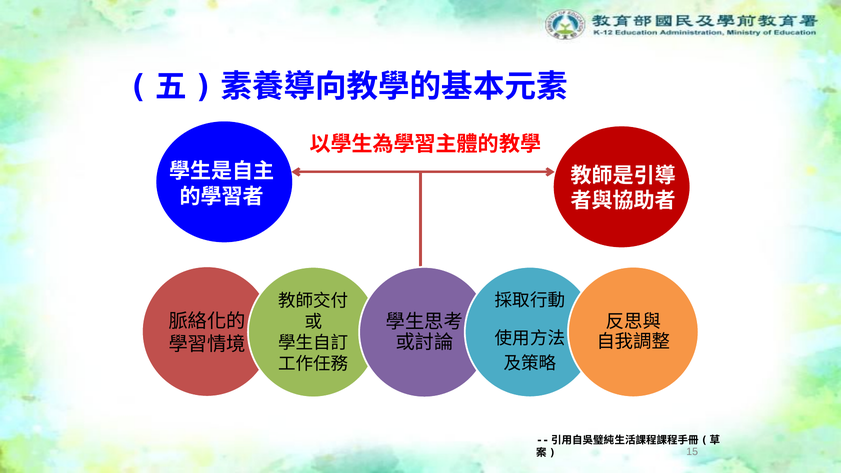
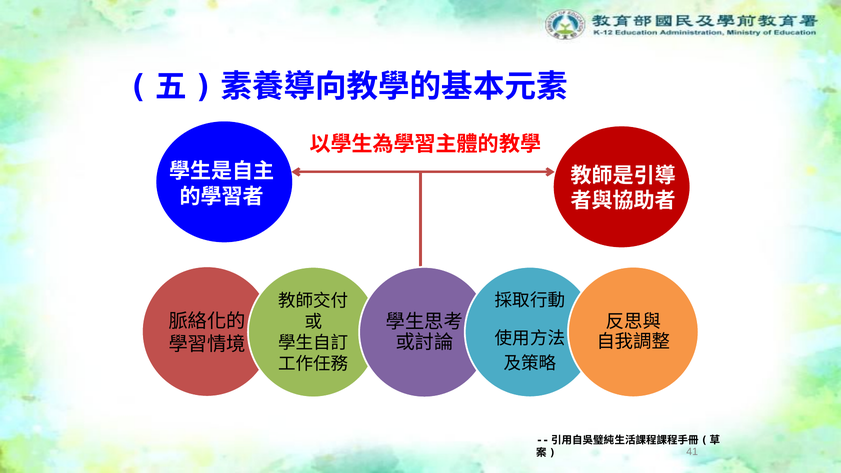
15: 15 -> 41
